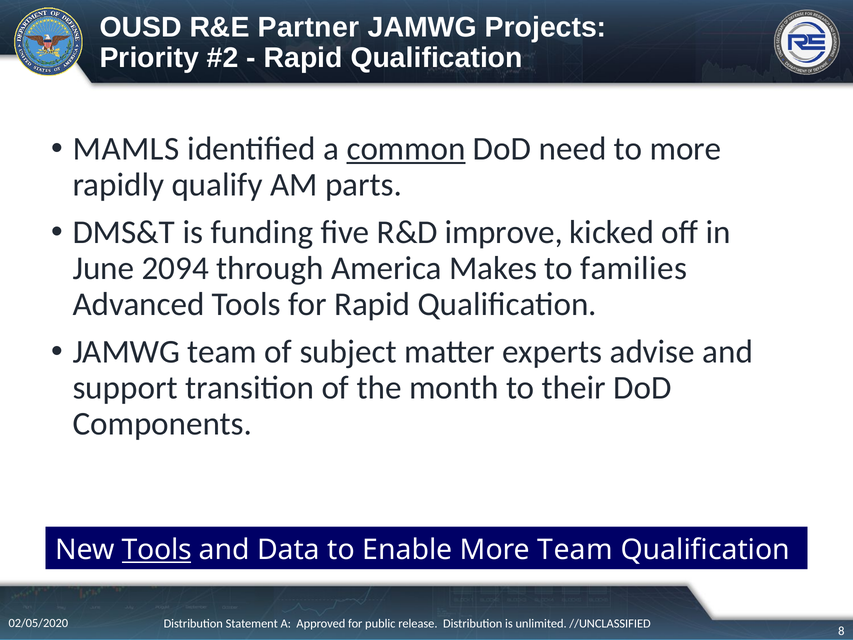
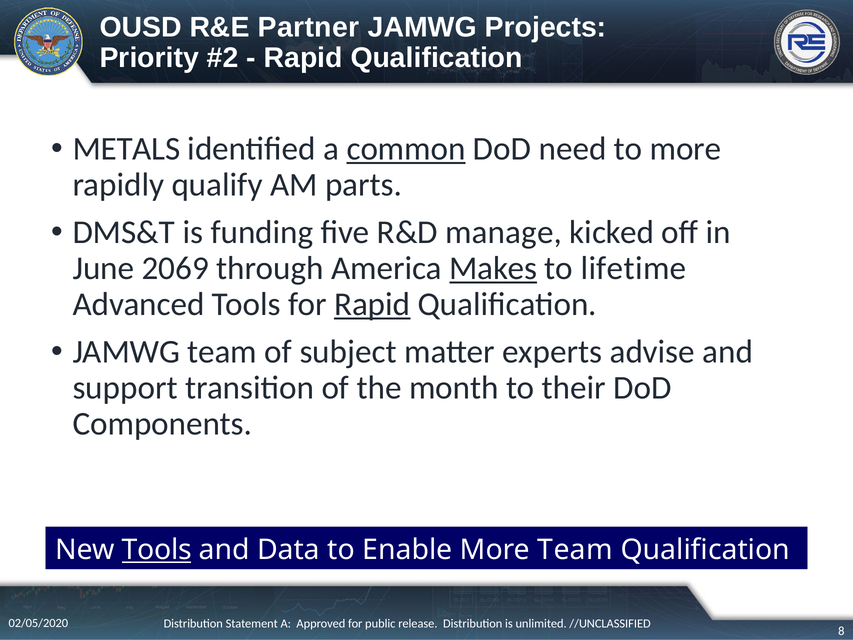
MAMLS: MAMLS -> METALS
improve: improve -> manage
2094: 2094 -> 2069
Makes underline: none -> present
families: families -> lifetime
Rapid at (372, 304) underline: none -> present
